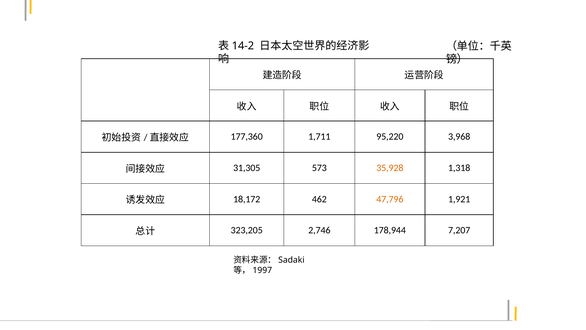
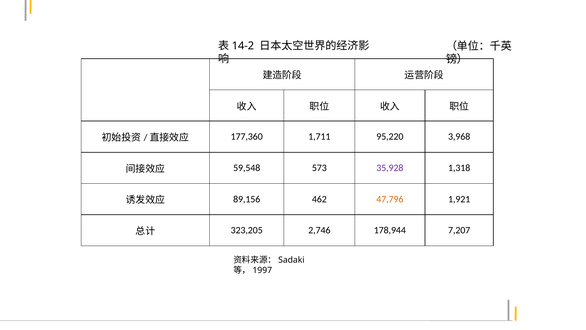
31,305: 31,305 -> 59,548
35,928 colour: orange -> purple
18,172: 18,172 -> 89,156
